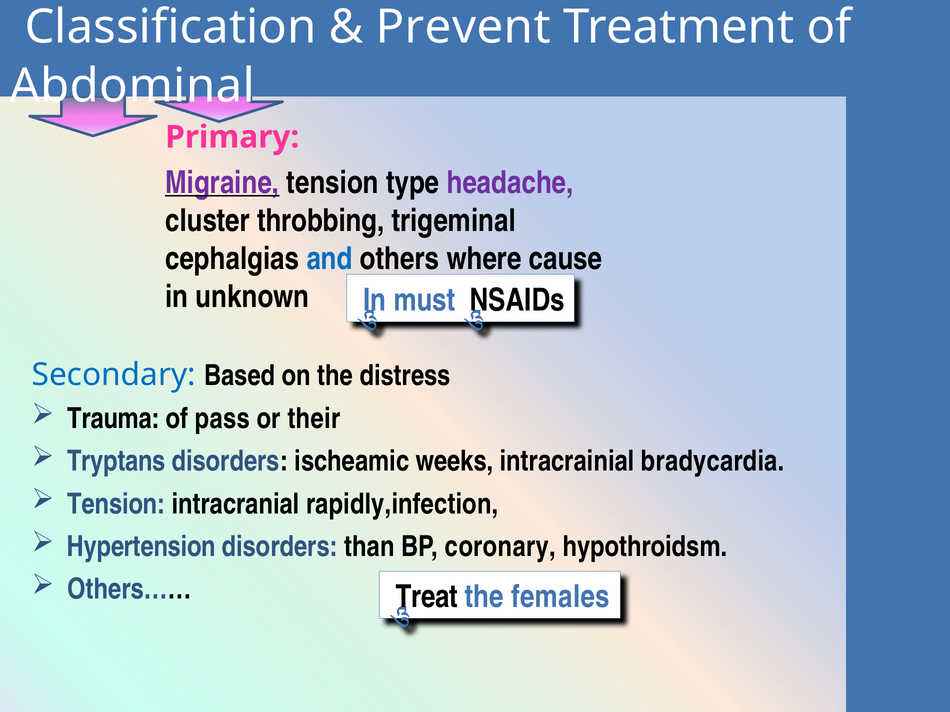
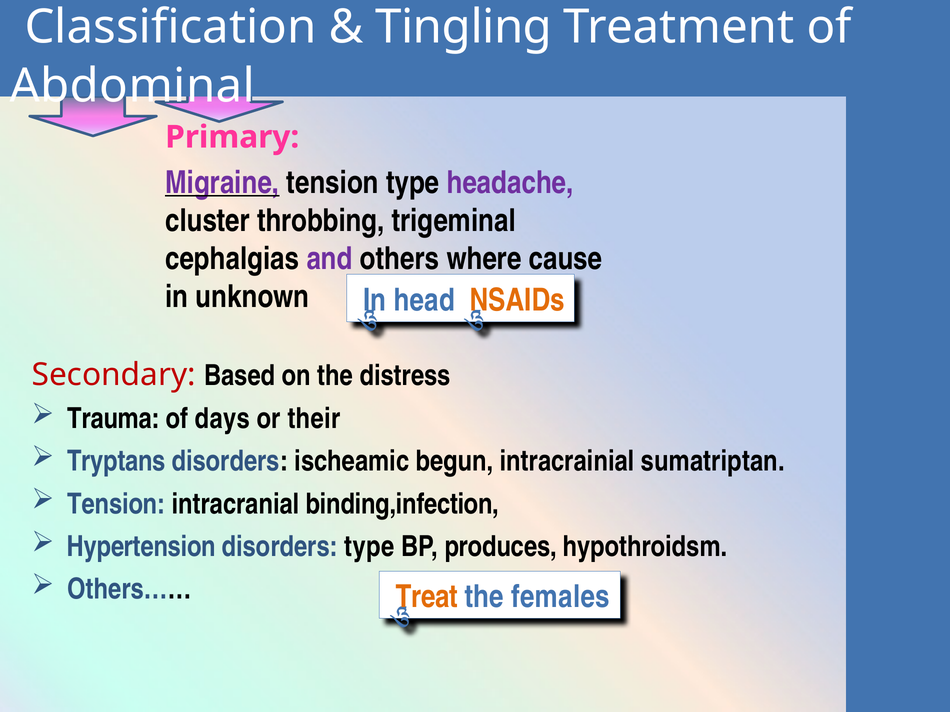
Prevent: Prevent -> Tingling
and colour: blue -> purple
must: must -> head
NSAIDs colour: black -> orange
Secondary colour: blue -> red
pass: pass -> days
weeks: weeks -> begun
bradycardia: bradycardia -> sumatriptan
rapidly,infection: rapidly,infection -> binding,infection
disorders than: than -> type
coronary: coronary -> produces
Treat colour: black -> orange
